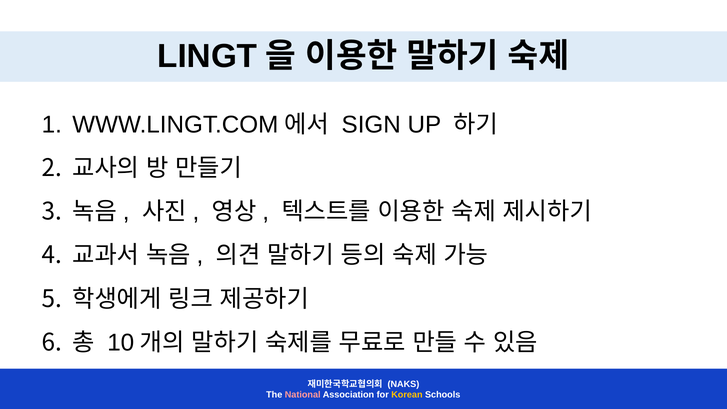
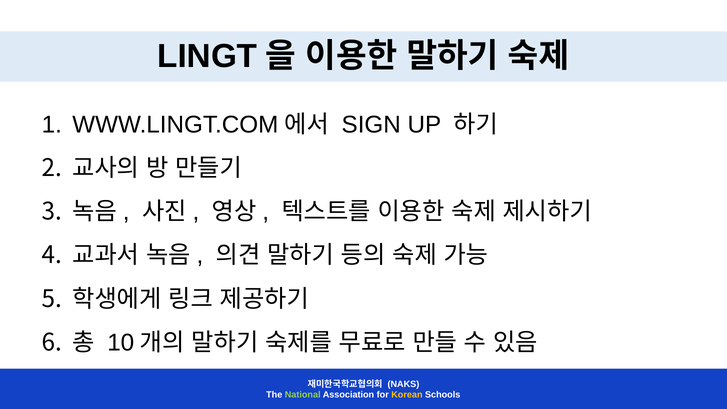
National colour: pink -> light green
